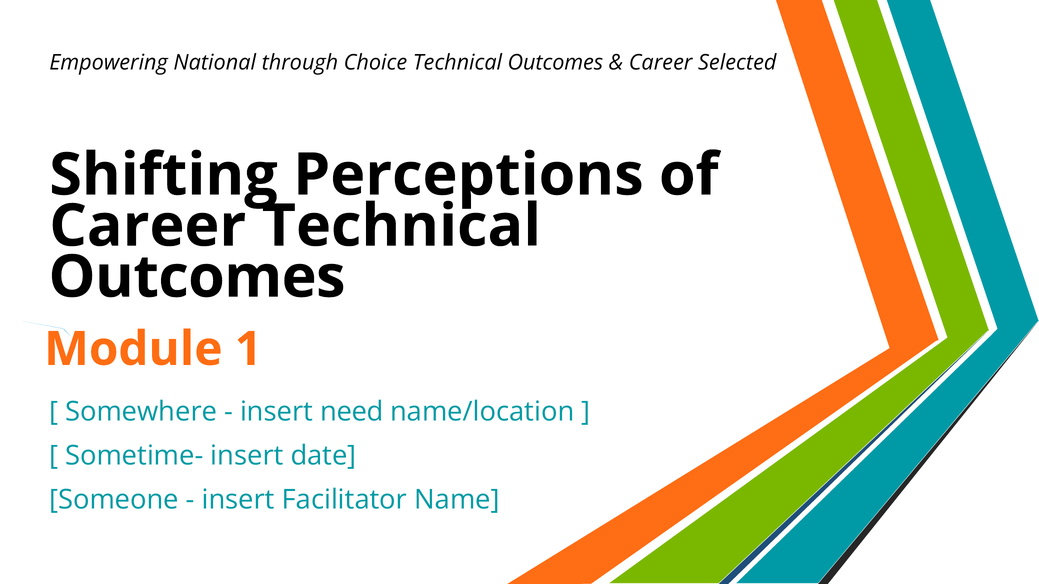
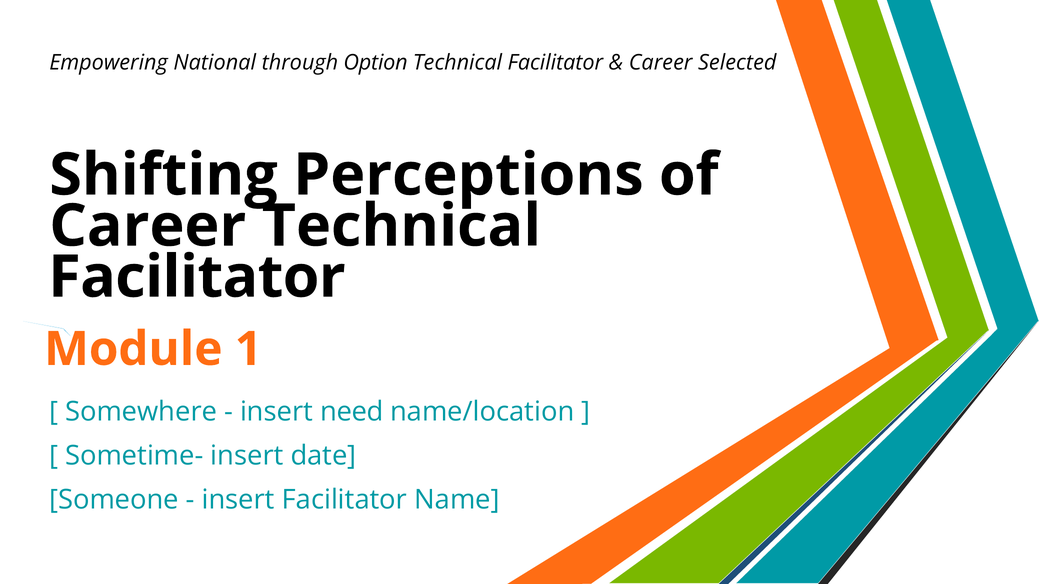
Choice: Choice -> Option
Outcomes at (555, 62): Outcomes -> Facilitator
Outcomes at (197, 277): Outcomes -> Facilitator
